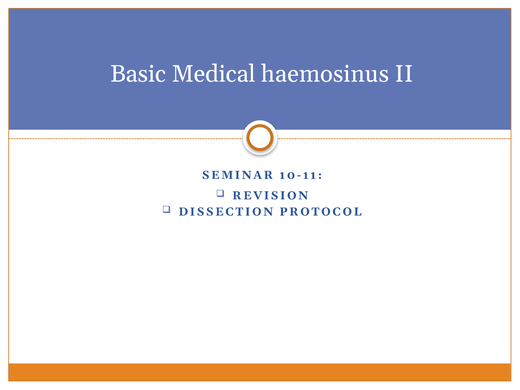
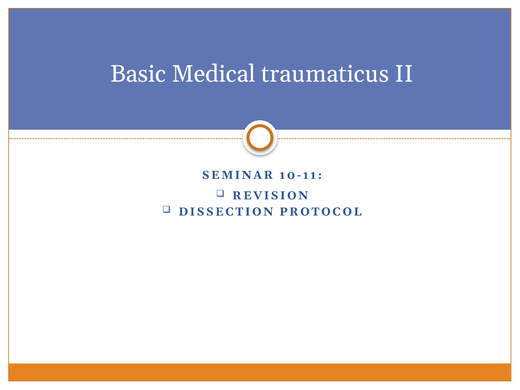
haemosinus: haemosinus -> traumaticus
